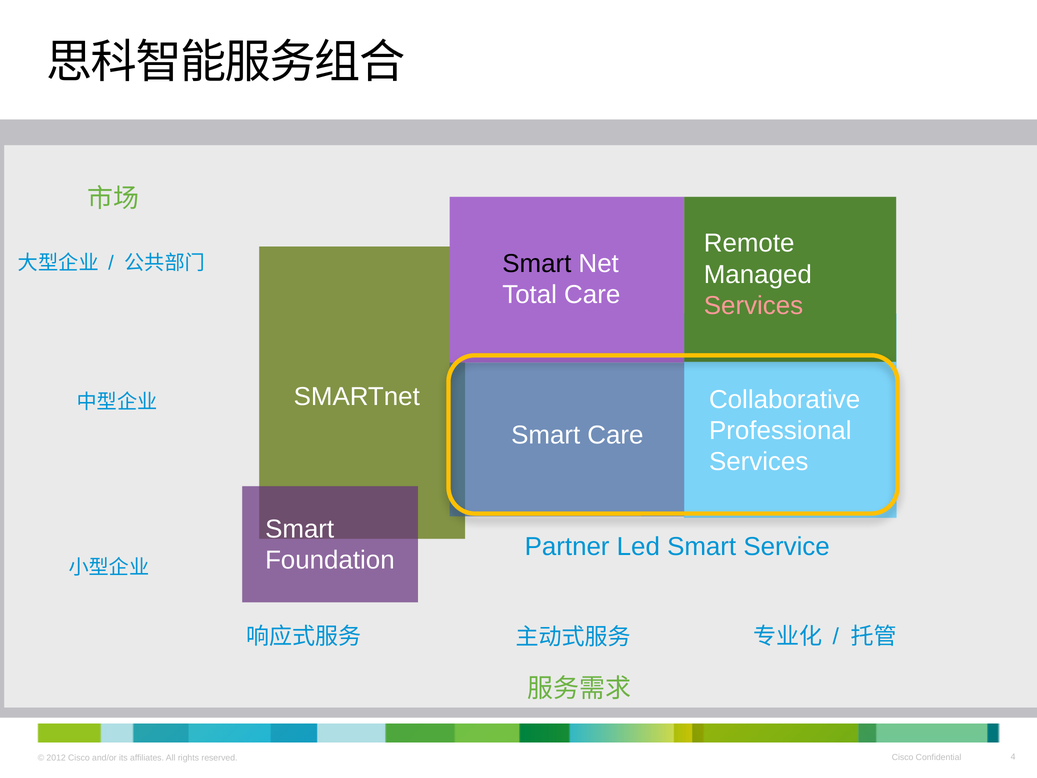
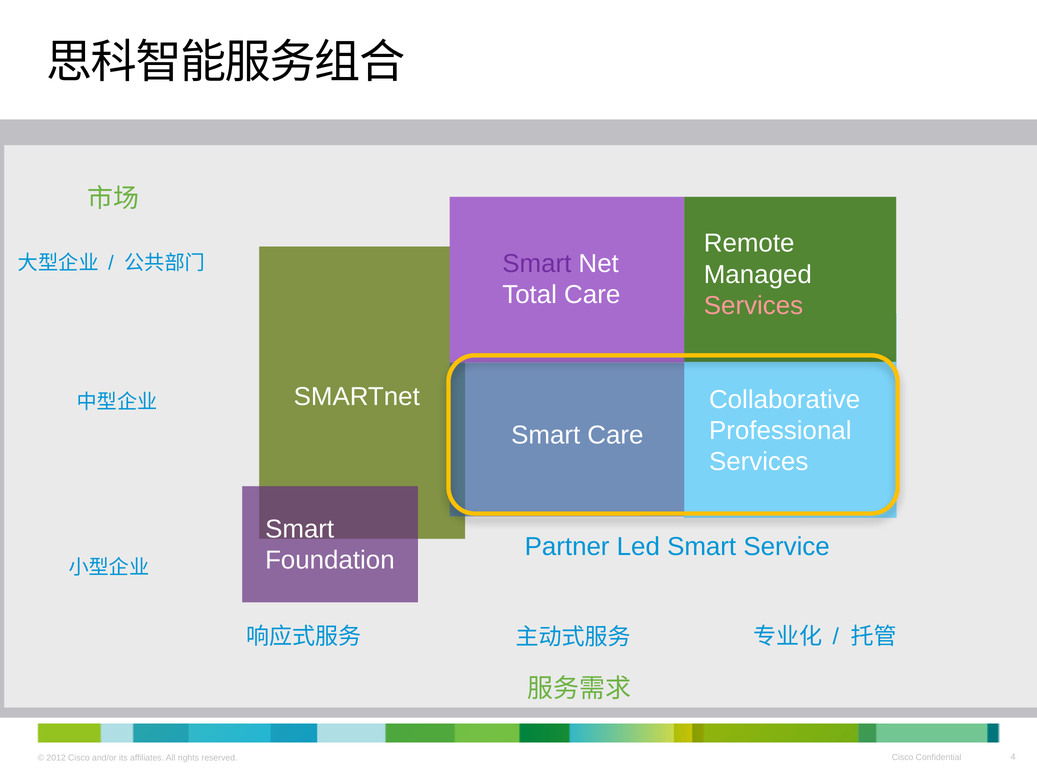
Smart at (537, 264) colour: black -> purple
